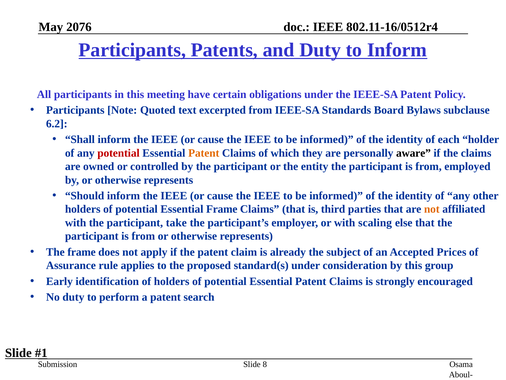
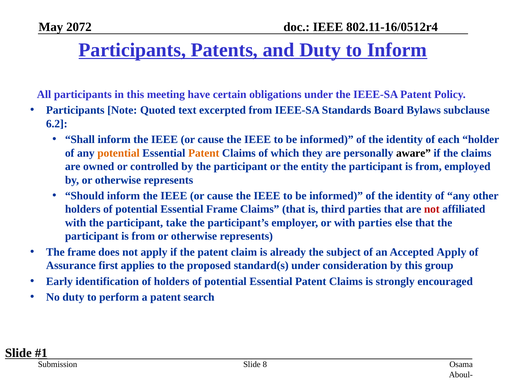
2076: 2076 -> 2072
potential at (119, 153) colour: red -> orange
not at (432, 209) colour: orange -> red
with scaling: scaling -> parties
Accepted Prices: Prices -> Apply
rule: rule -> first
